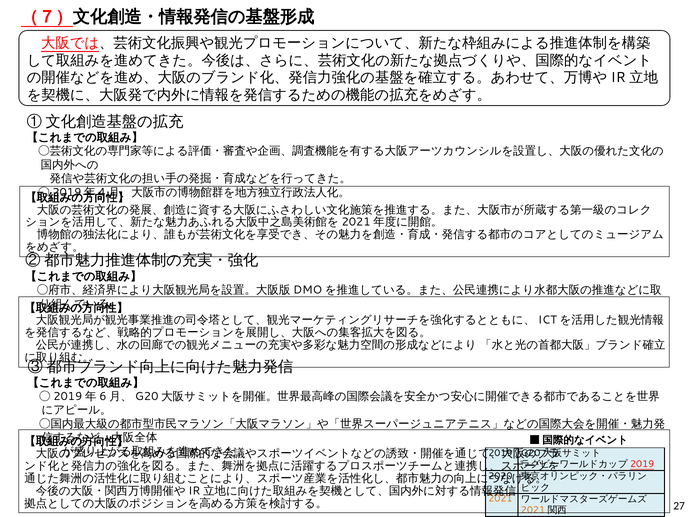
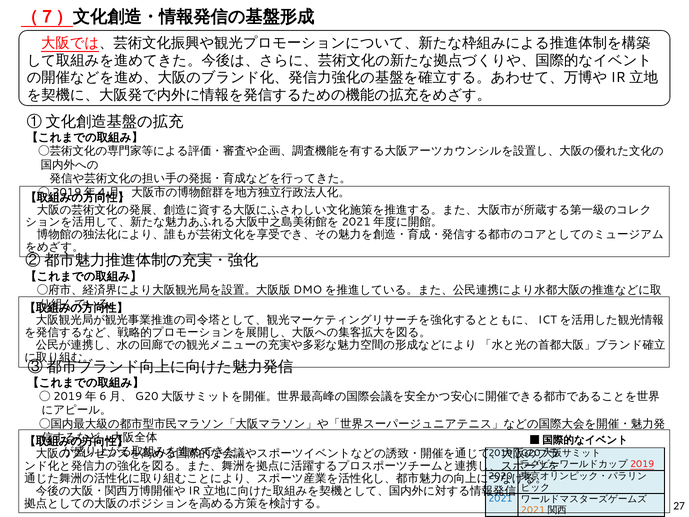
2021 at (500, 499) colour: orange -> blue
